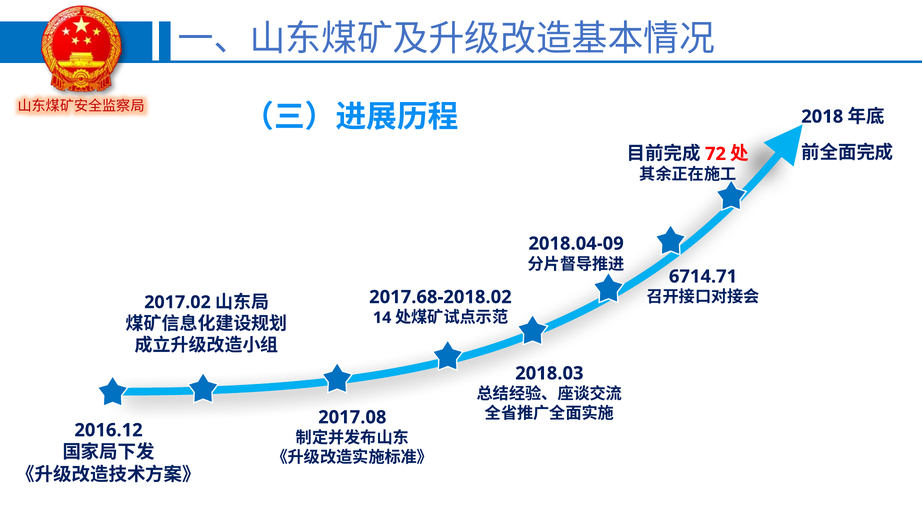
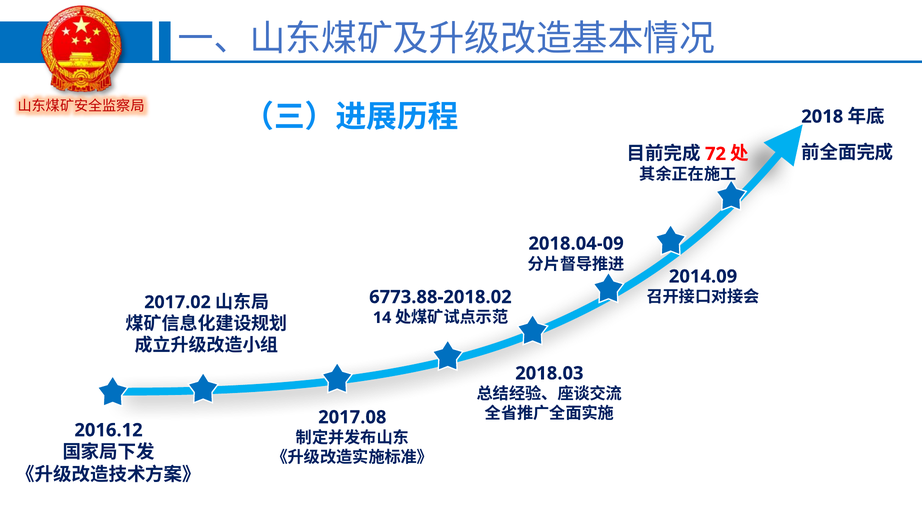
6714.71: 6714.71 -> 2014.09
2017.68-2018.02: 2017.68-2018.02 -> 6773.88-2018.02
